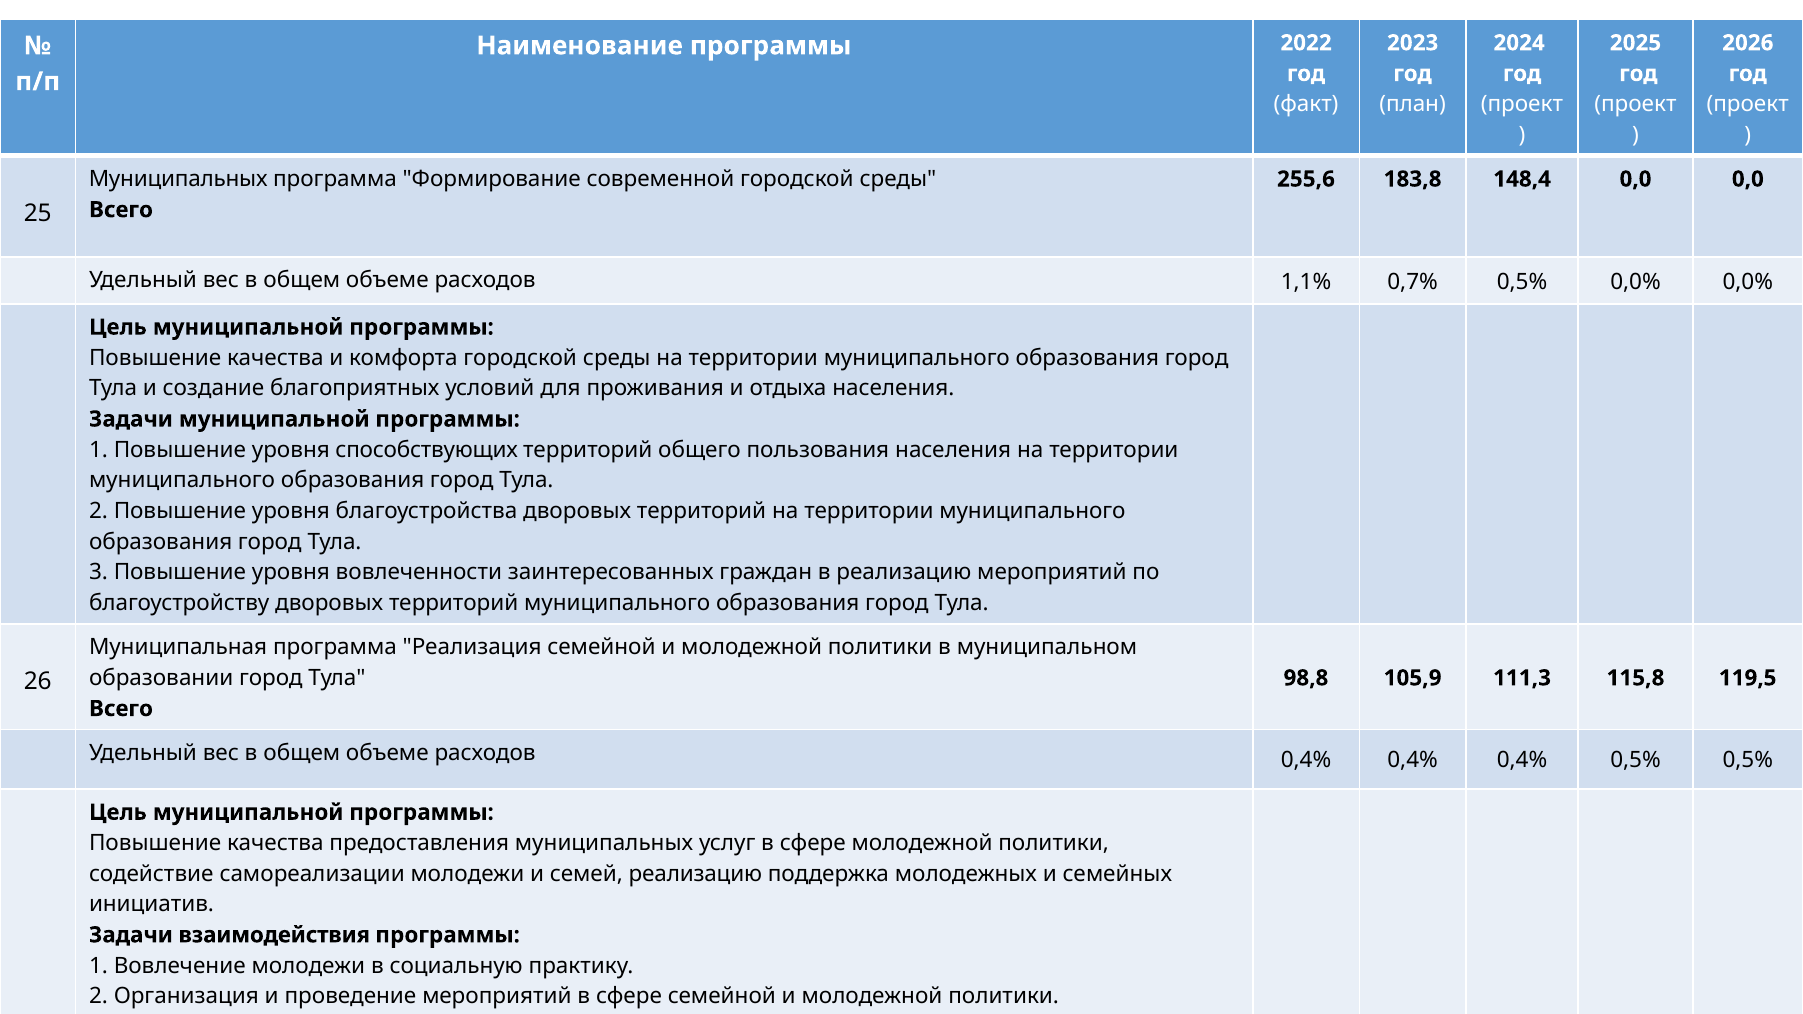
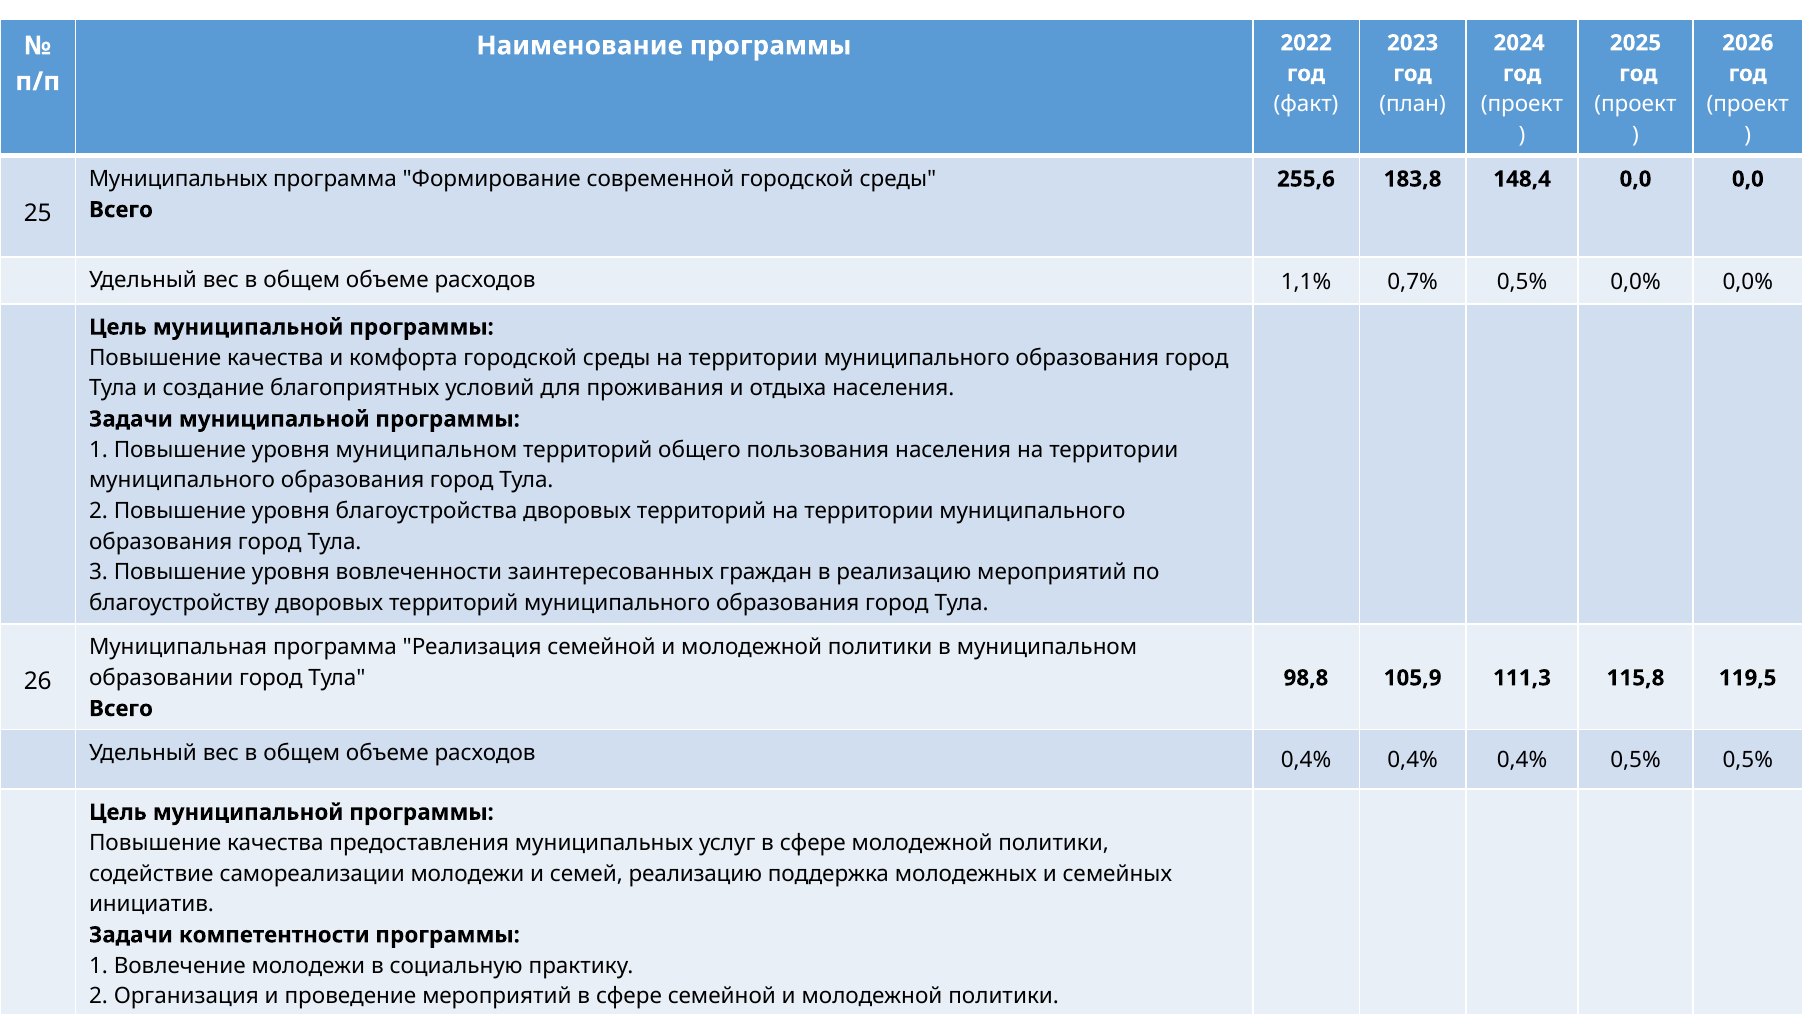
уровня способствующих: способствующих -> муниципальном
взаимодействия: взаимодействия -> компетентности
